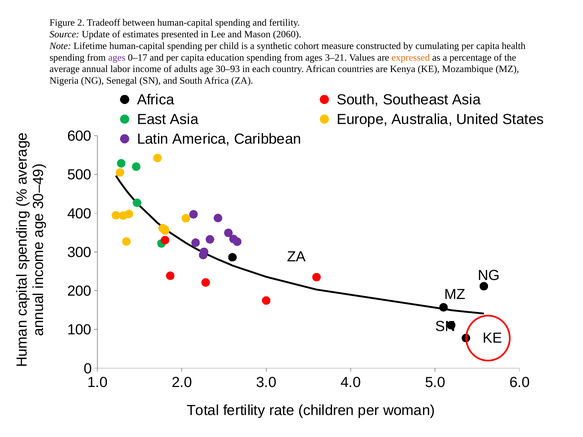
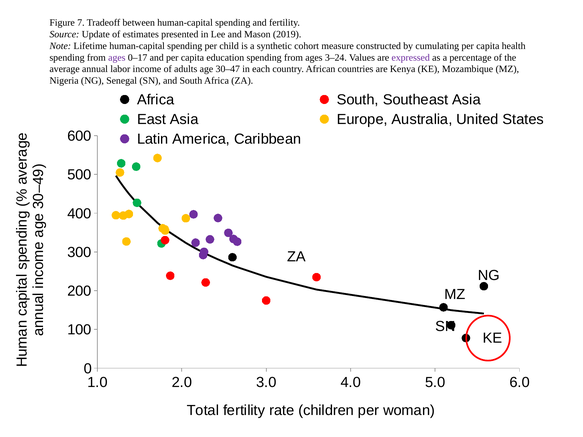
2: 2 -> 7
2060: 2060 -> 2019
3–21: 3–21 -> 3–24
expressed colour: orange -> purple
30–93: 30–93 -> 30–47
